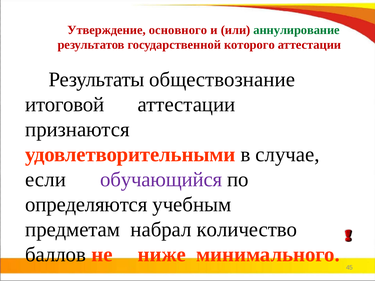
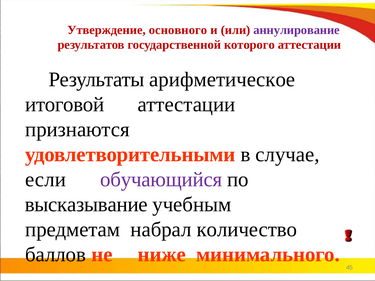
аннулирование colour: green -> purple
обществознание: обществознание -> арифметическое
определяются: определяются -> высказывание
